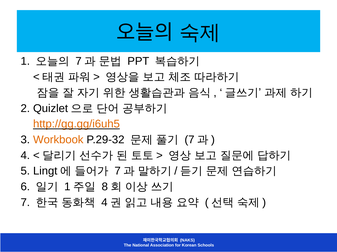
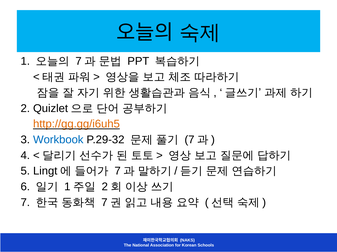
Workbook colour: orange -> blue
8 at (105, 187): 8 -> 2
4 at (104, 203): 4 -> 7
